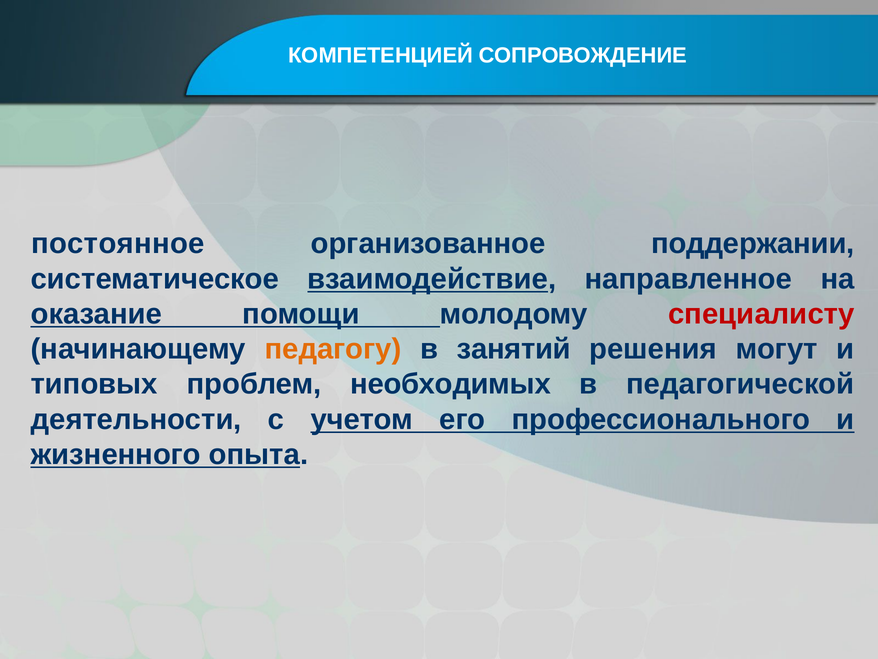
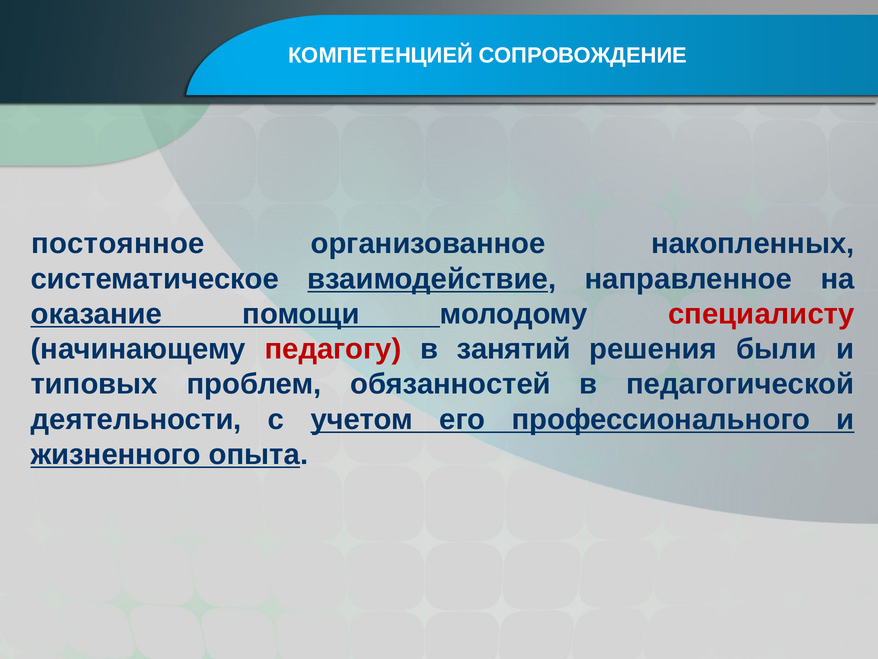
поддержании: поддержании -> накопленных
педагогу colour: orange -> red
могут: могут -> были
необходимых: необходимых -> обязанностей
